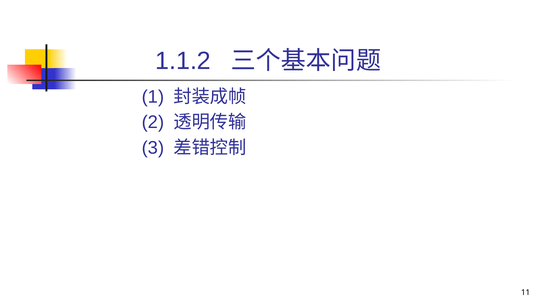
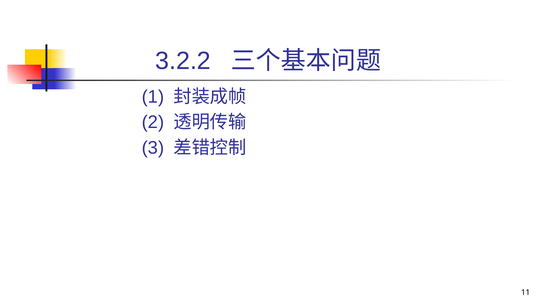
1.1.2: 1.1.2 -> 3.2.2
